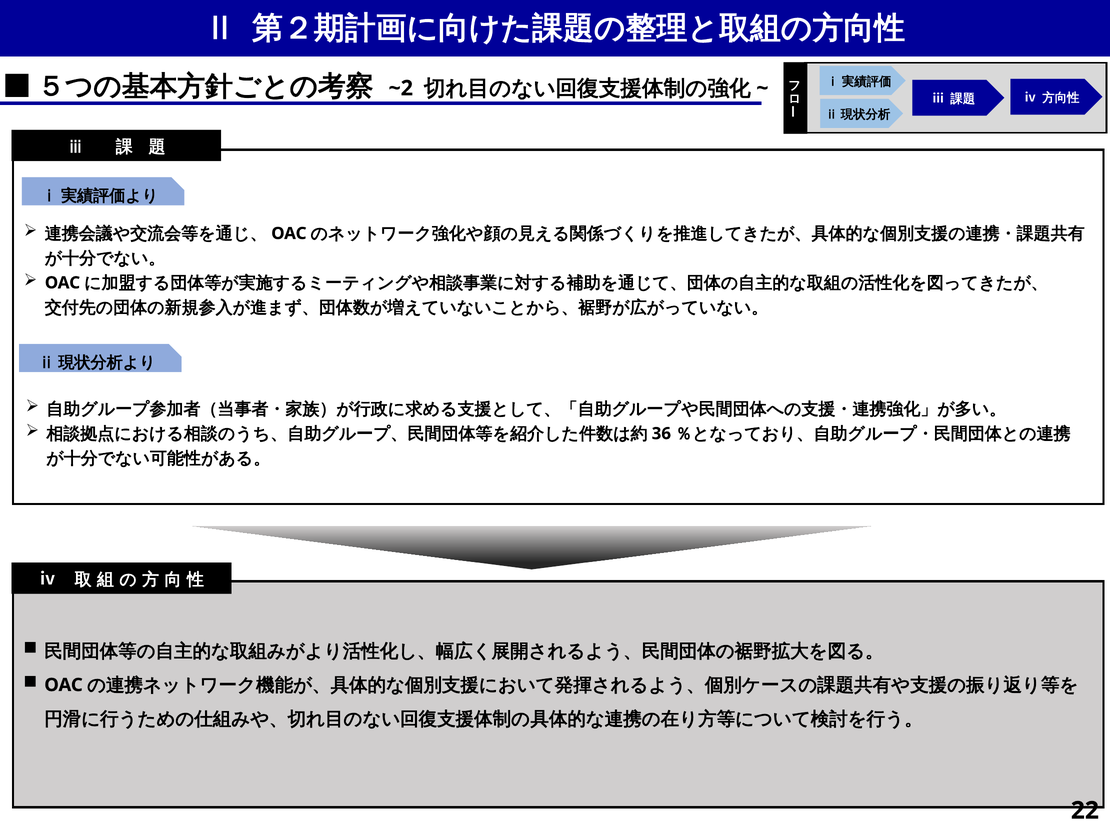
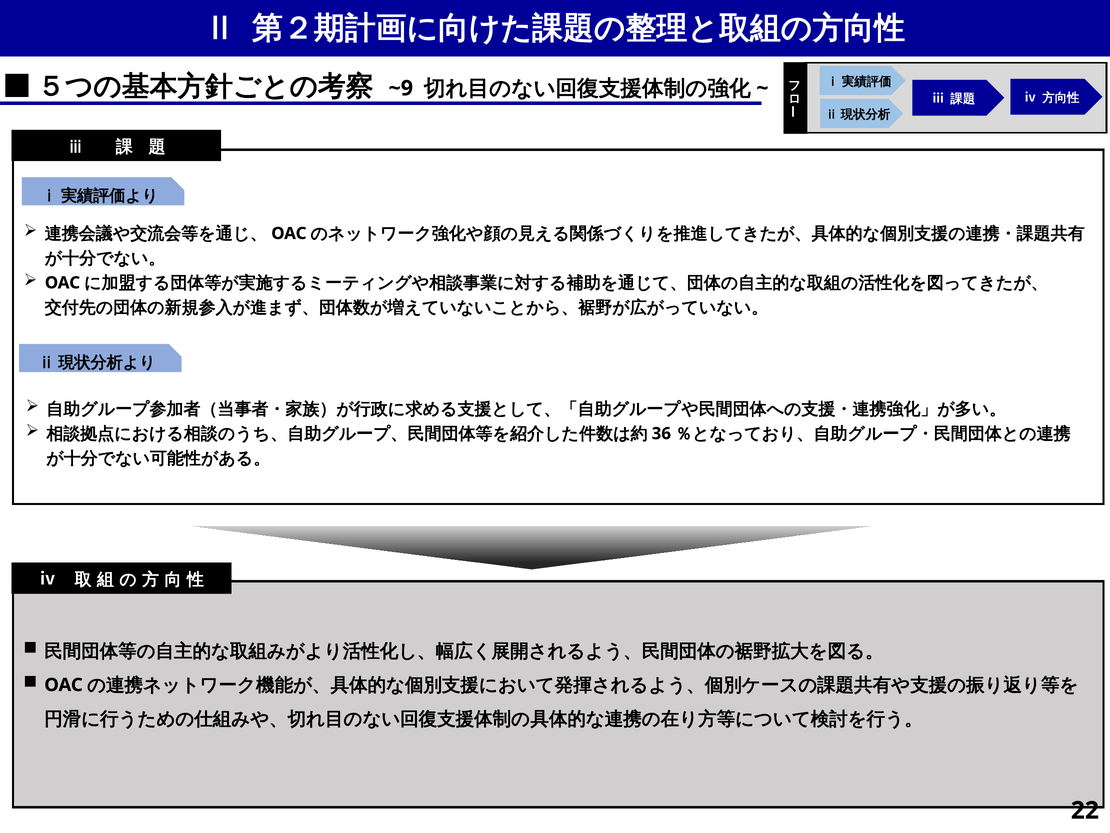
~2: ~2 -> ~9
